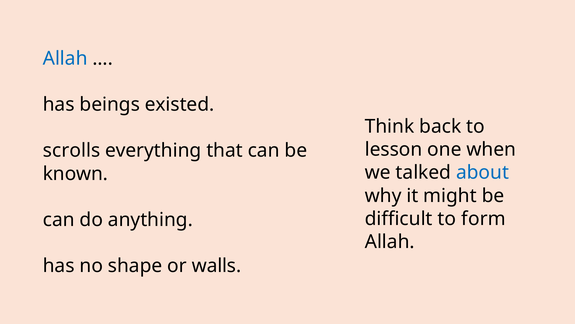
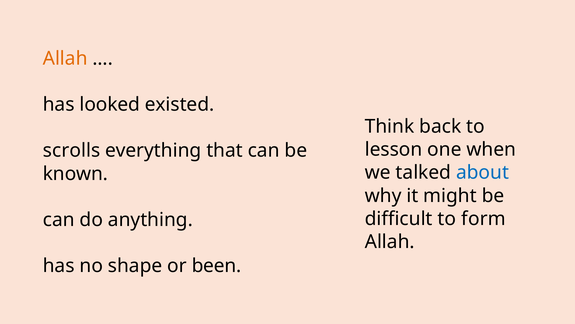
Allah at (65, 58) colour: blue -> orange
beings: beings -> looked
walls: walls -> been
